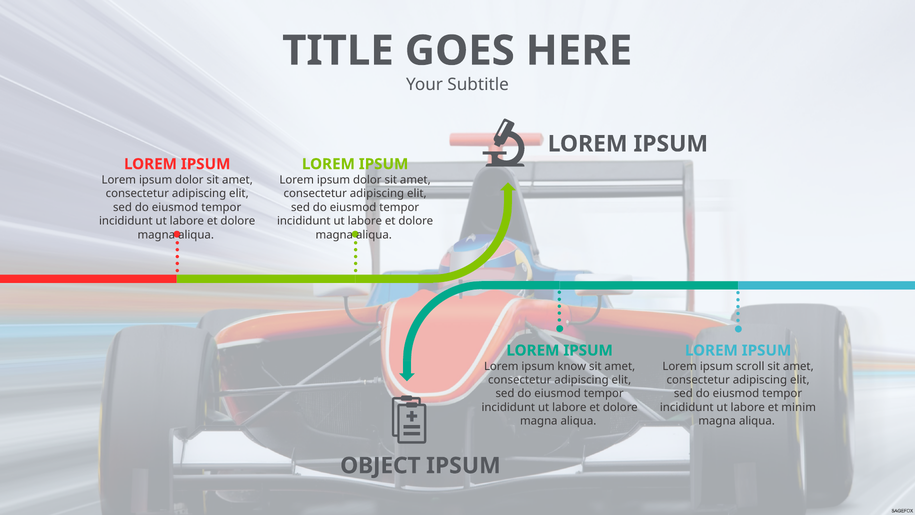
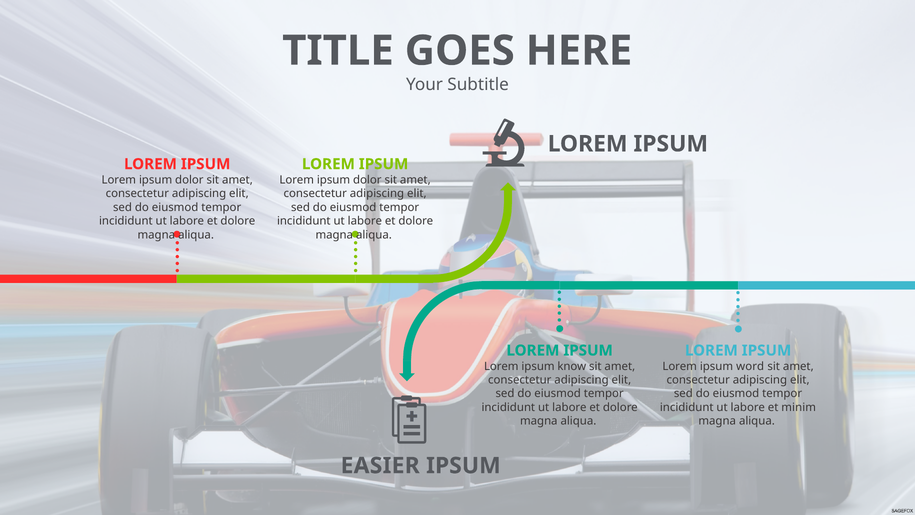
scroll: scroll -> word
OBJECT: OBJECT -> EASIER
